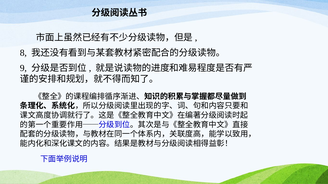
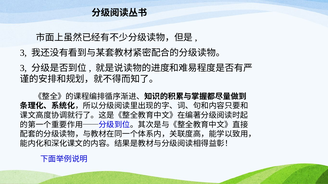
8 at (23, 53): 8 -> 3
9 at (23, 68): 9 -> 3
